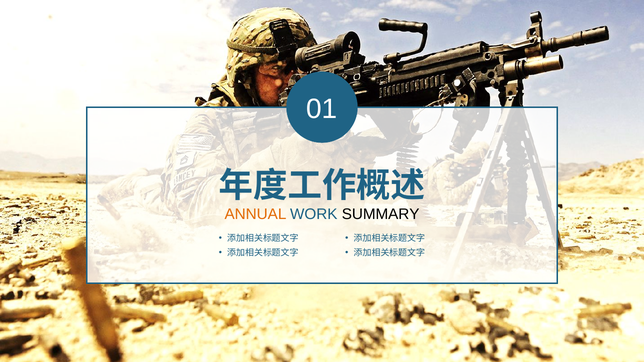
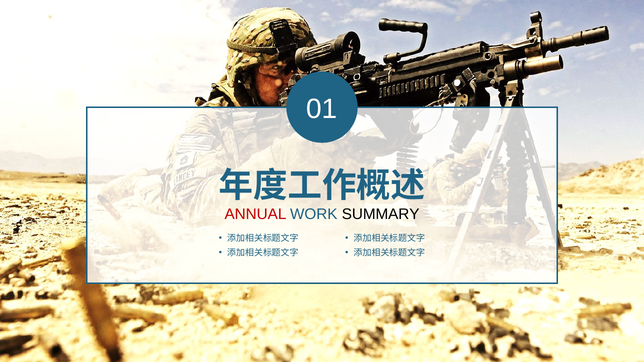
ANNUAL colour: orange -> red
